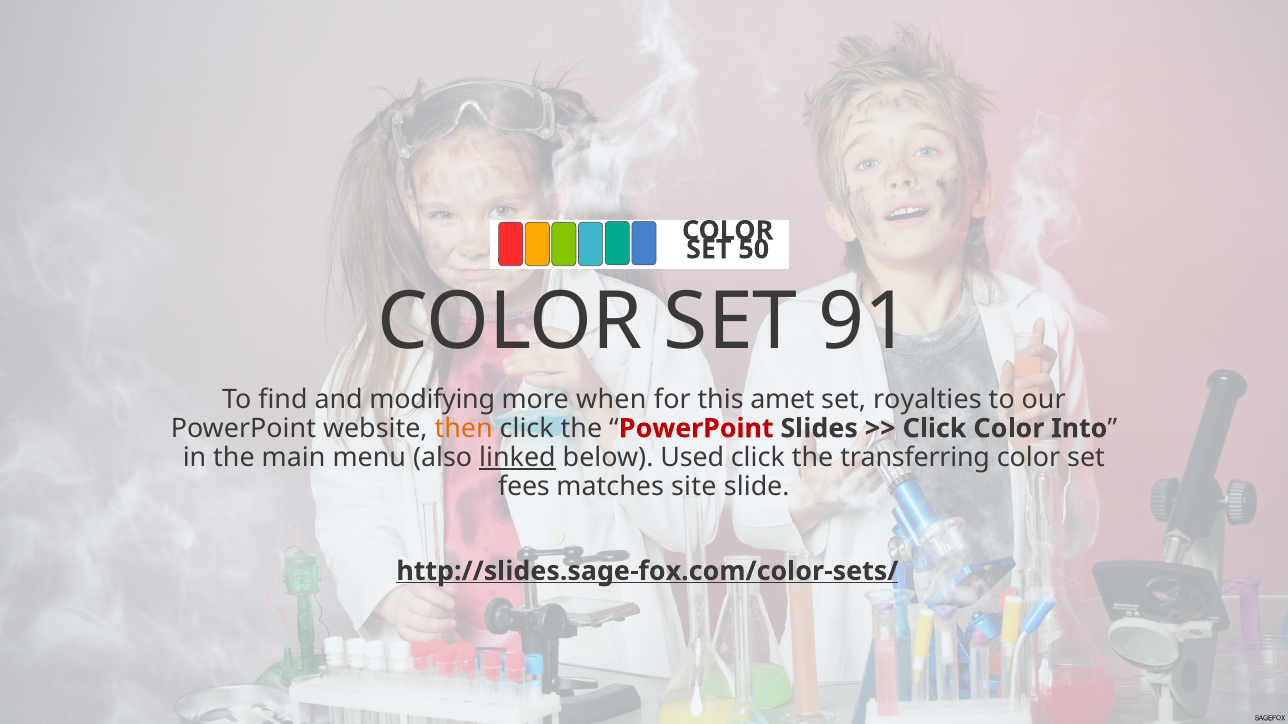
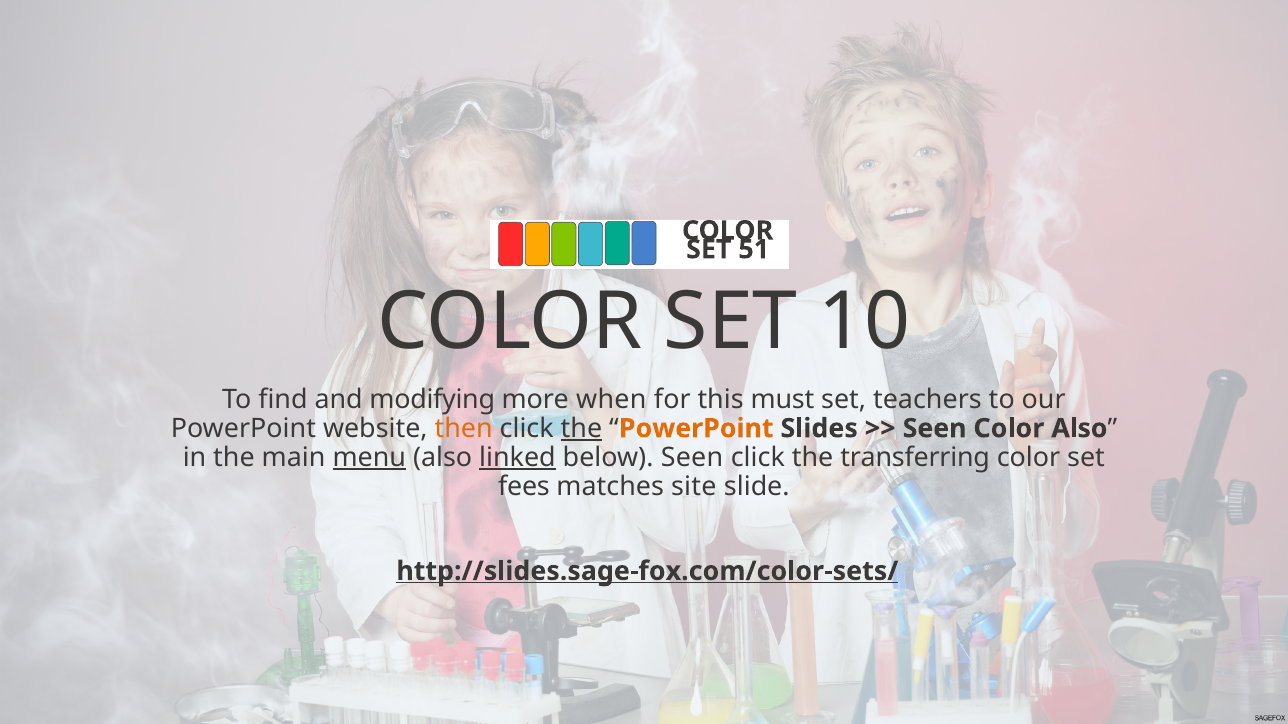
50: 50 -> 51
91: 91 -> 10
amet: amet -> must
royalties: royalties -> teachers
the at (581, 429) underline: none -> present
PowerPoint at (696, 429) colour: red -> orange
Click at (935, 429): Click -> Seen
Color Into: Into -> Also
menu underline: none -> present
below Used: Used -> Seen
